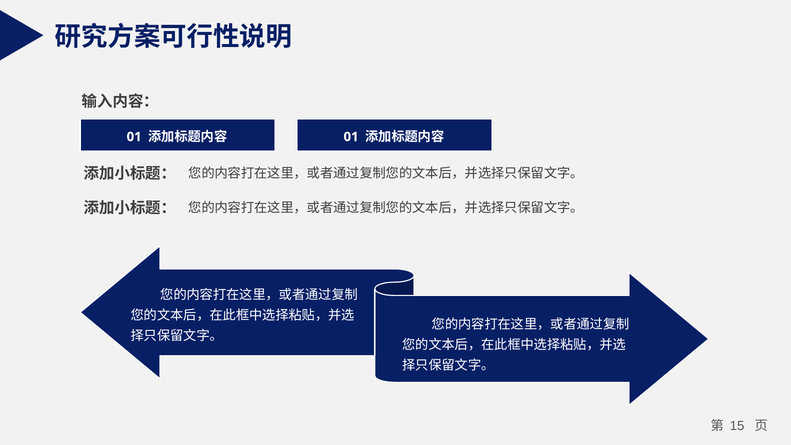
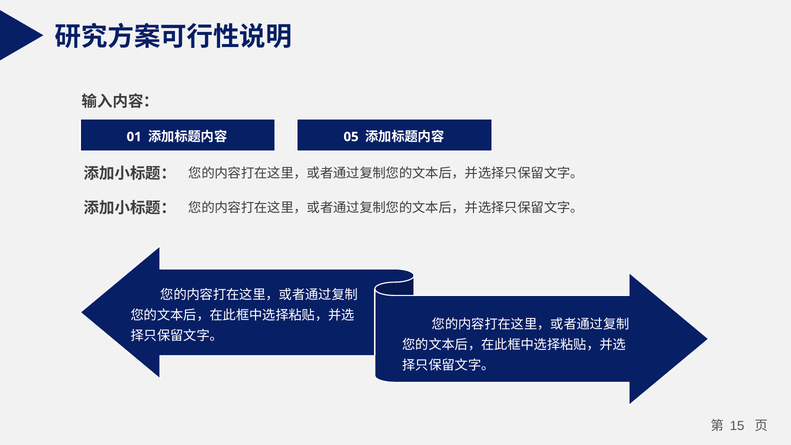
01 at (351, 137): 01 -> 05
